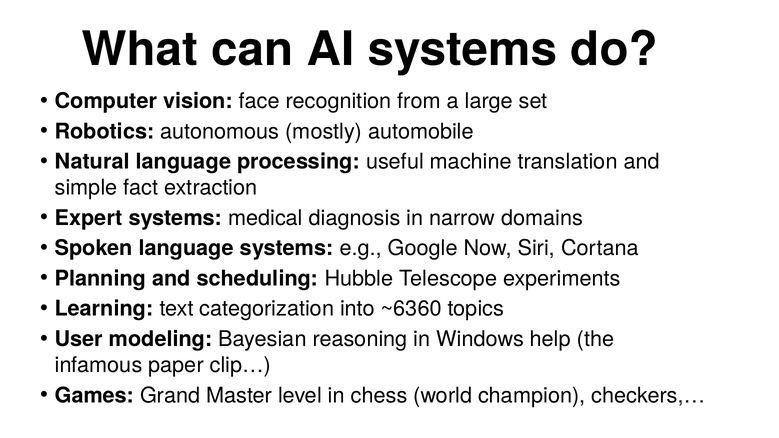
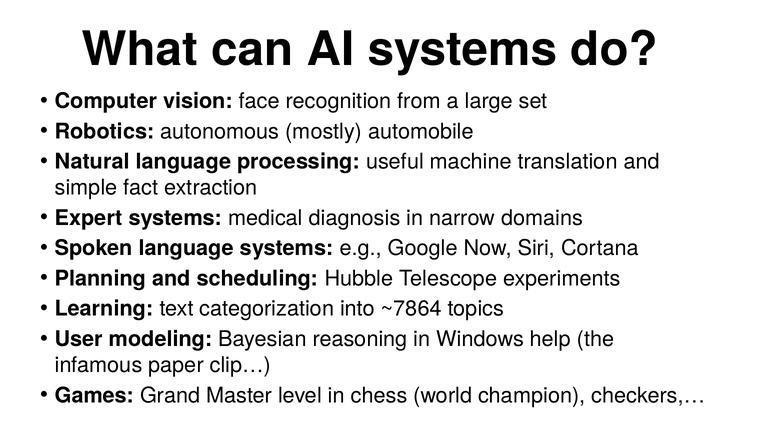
~6360: ~6360 -> ~7864
